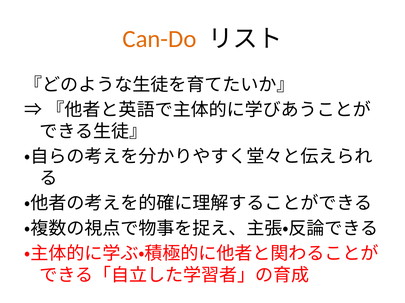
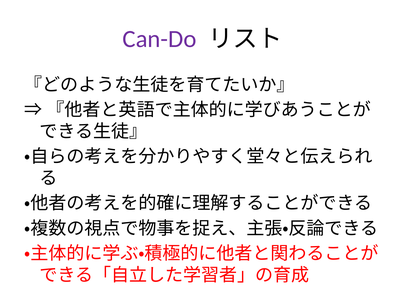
Can-Do colour: orange -> purple
